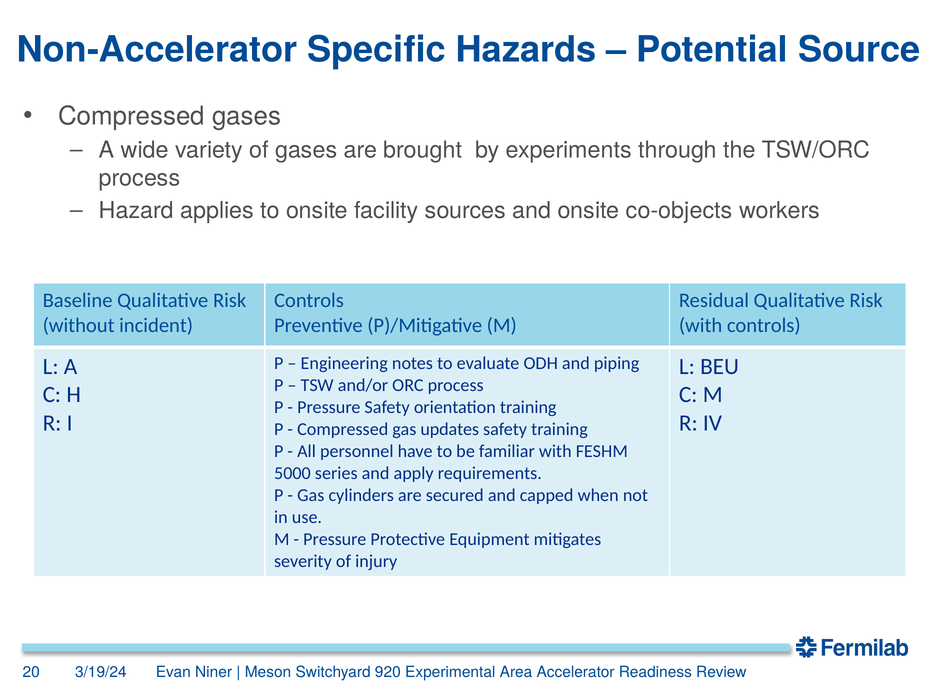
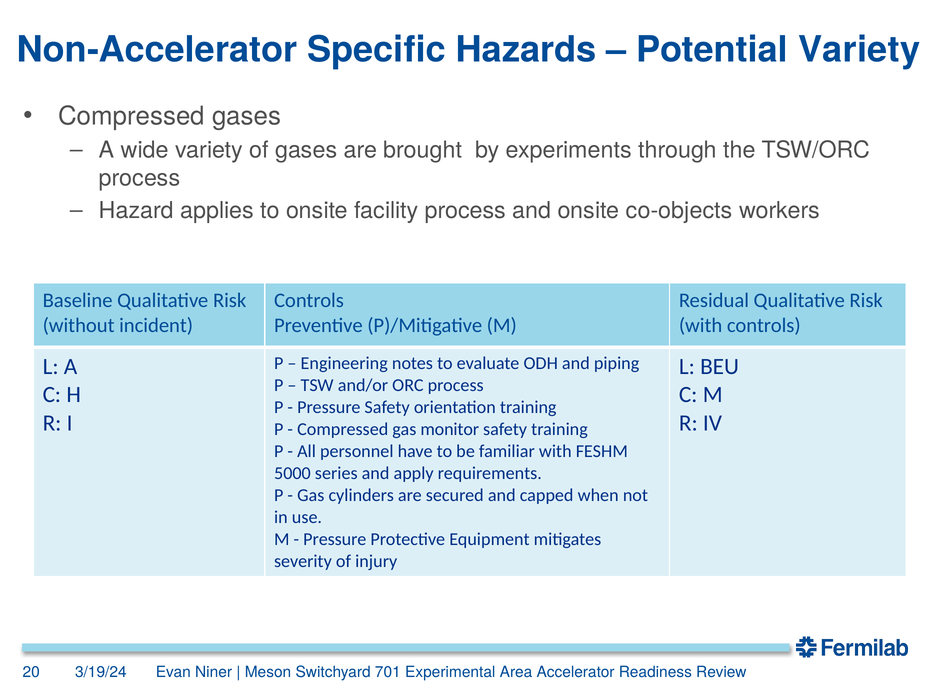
Potential Source: Source -> Variety
facility sources: sources -> process
updates: updates -> monitor
920: 920 -> 701
